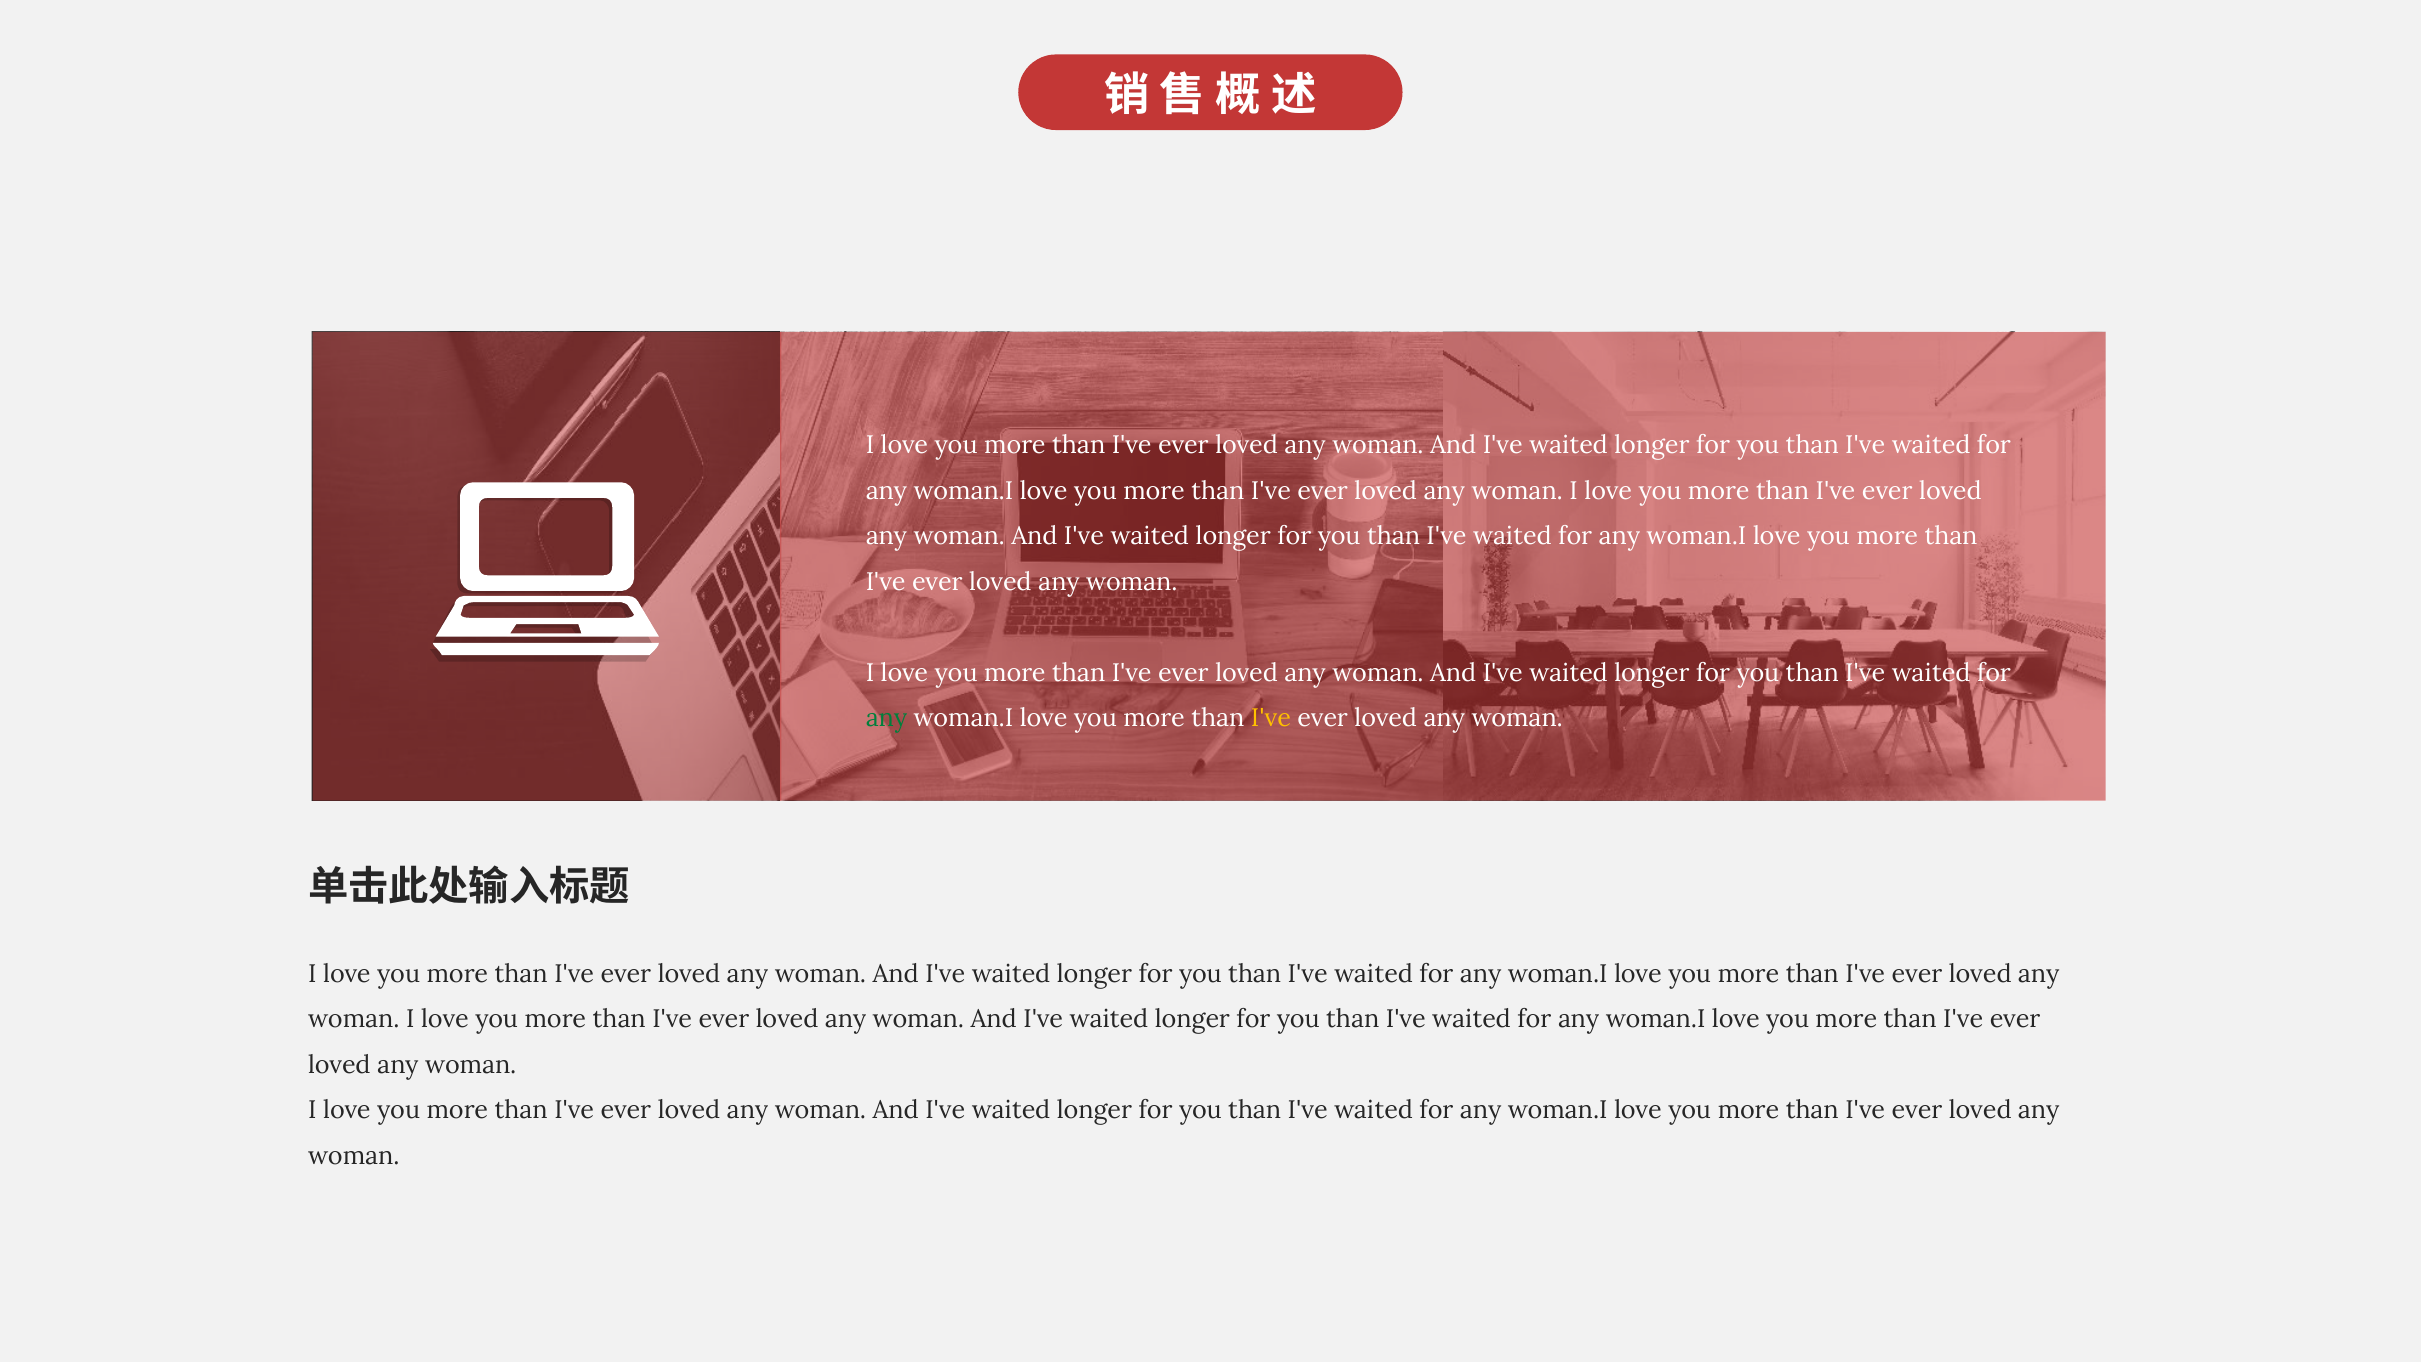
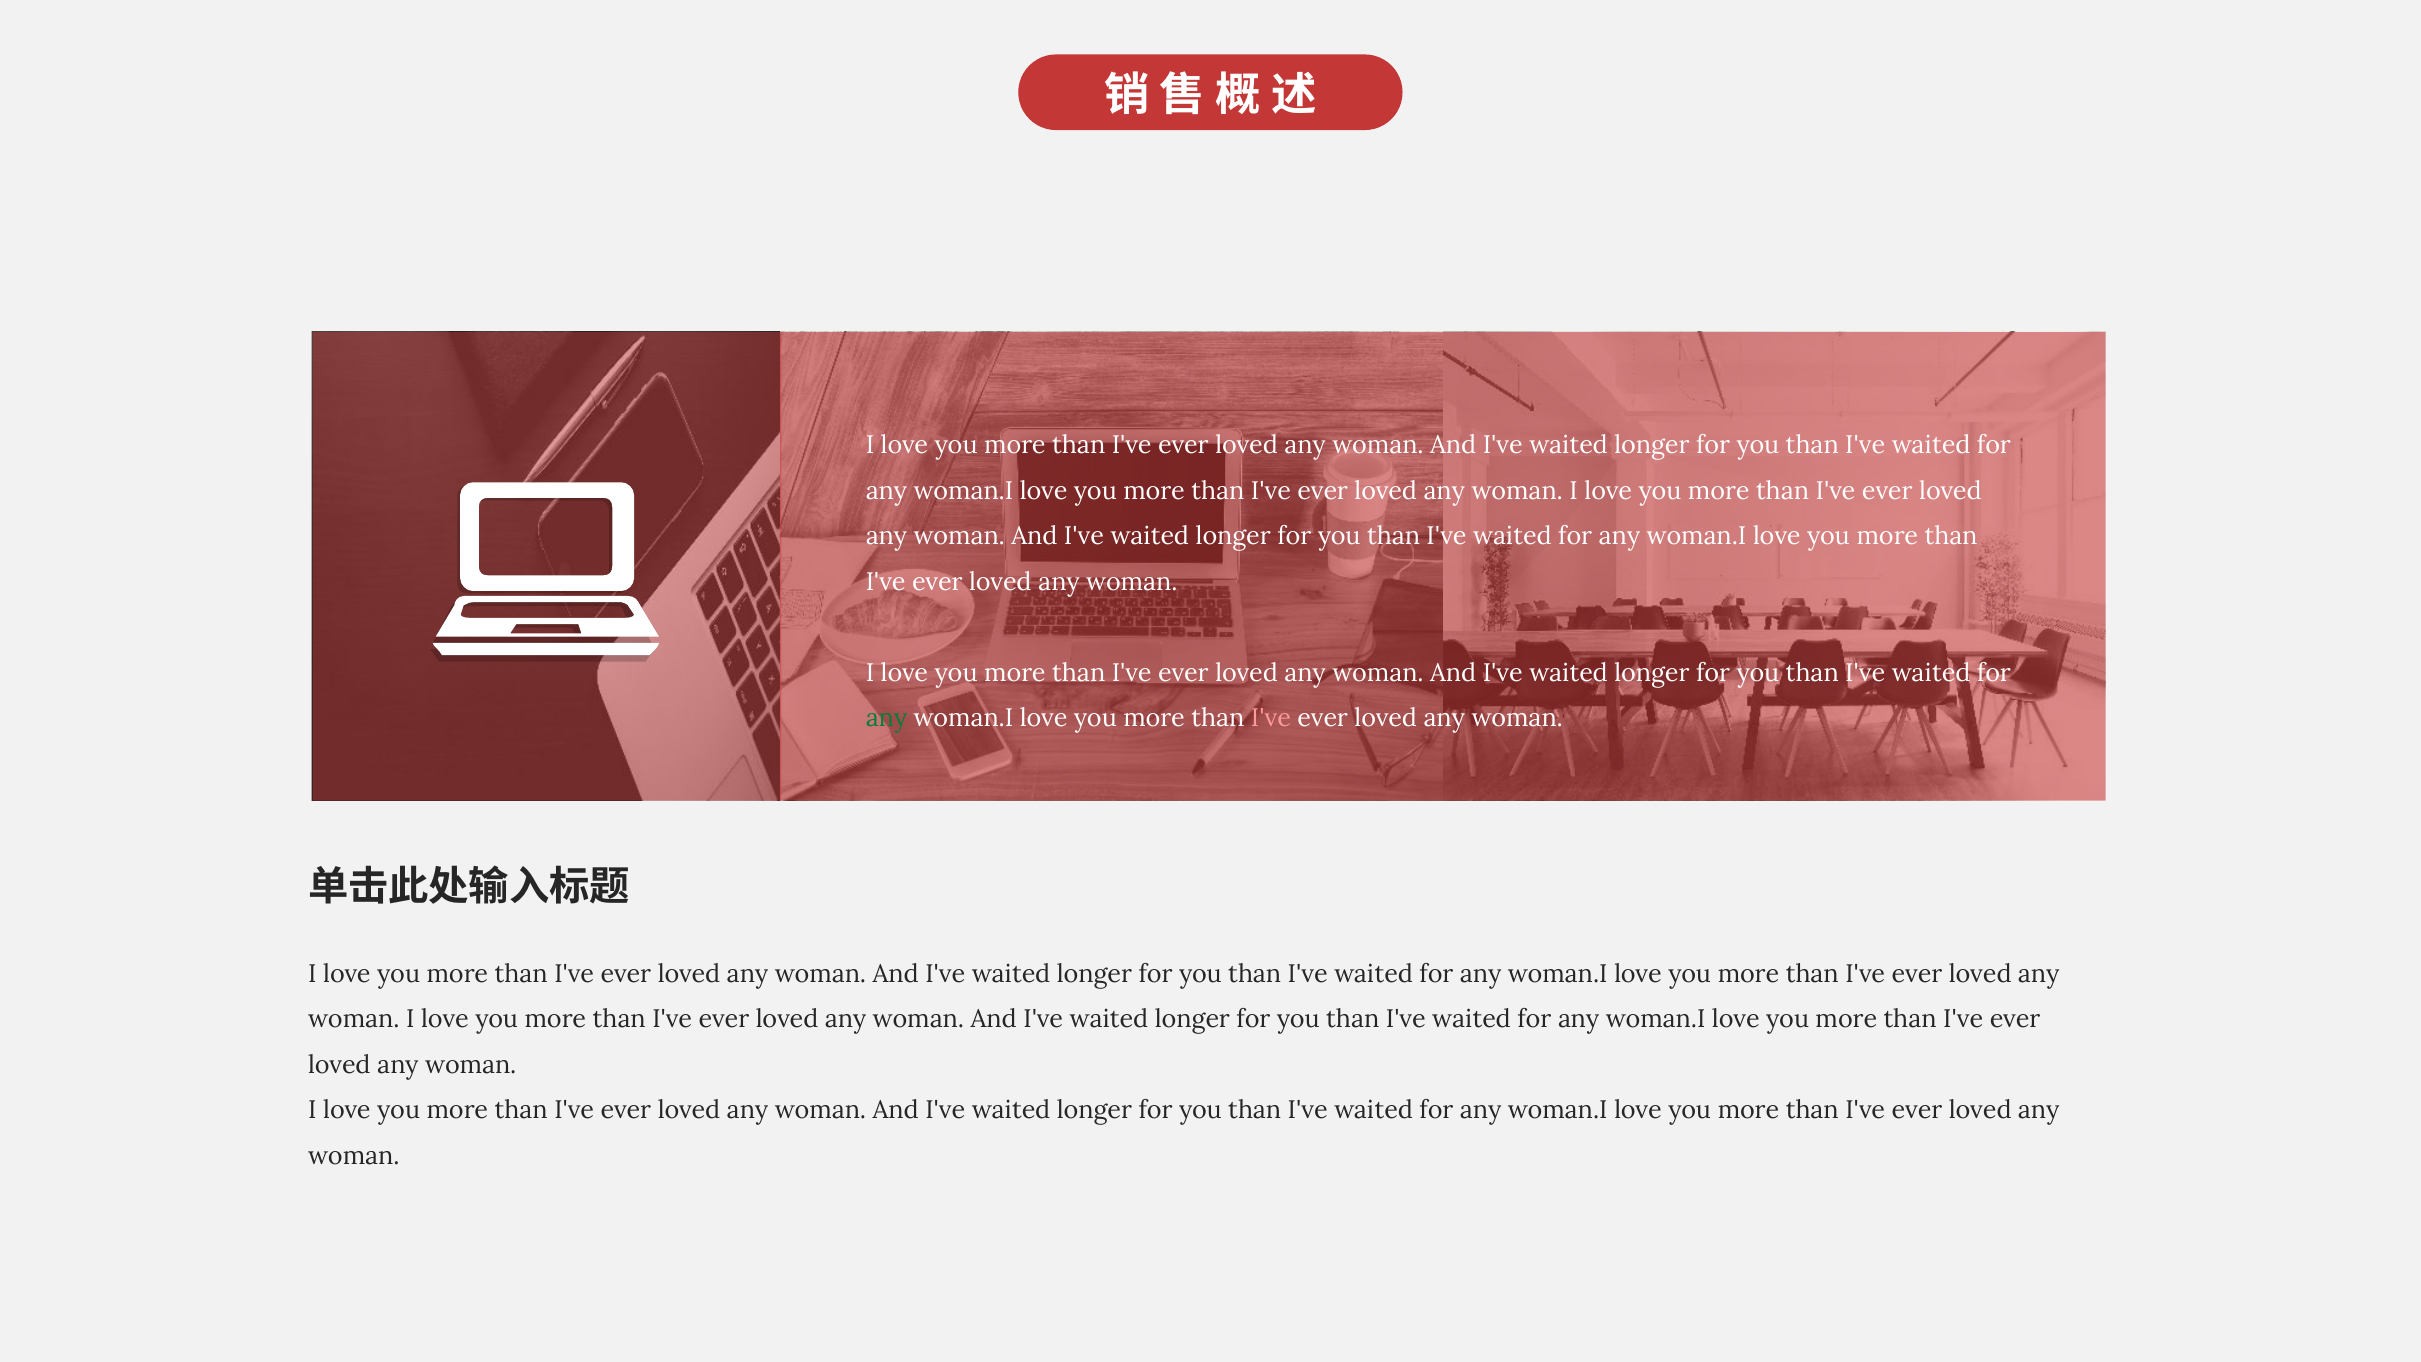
I've at (1271, 718) colour: yellow -> pink
